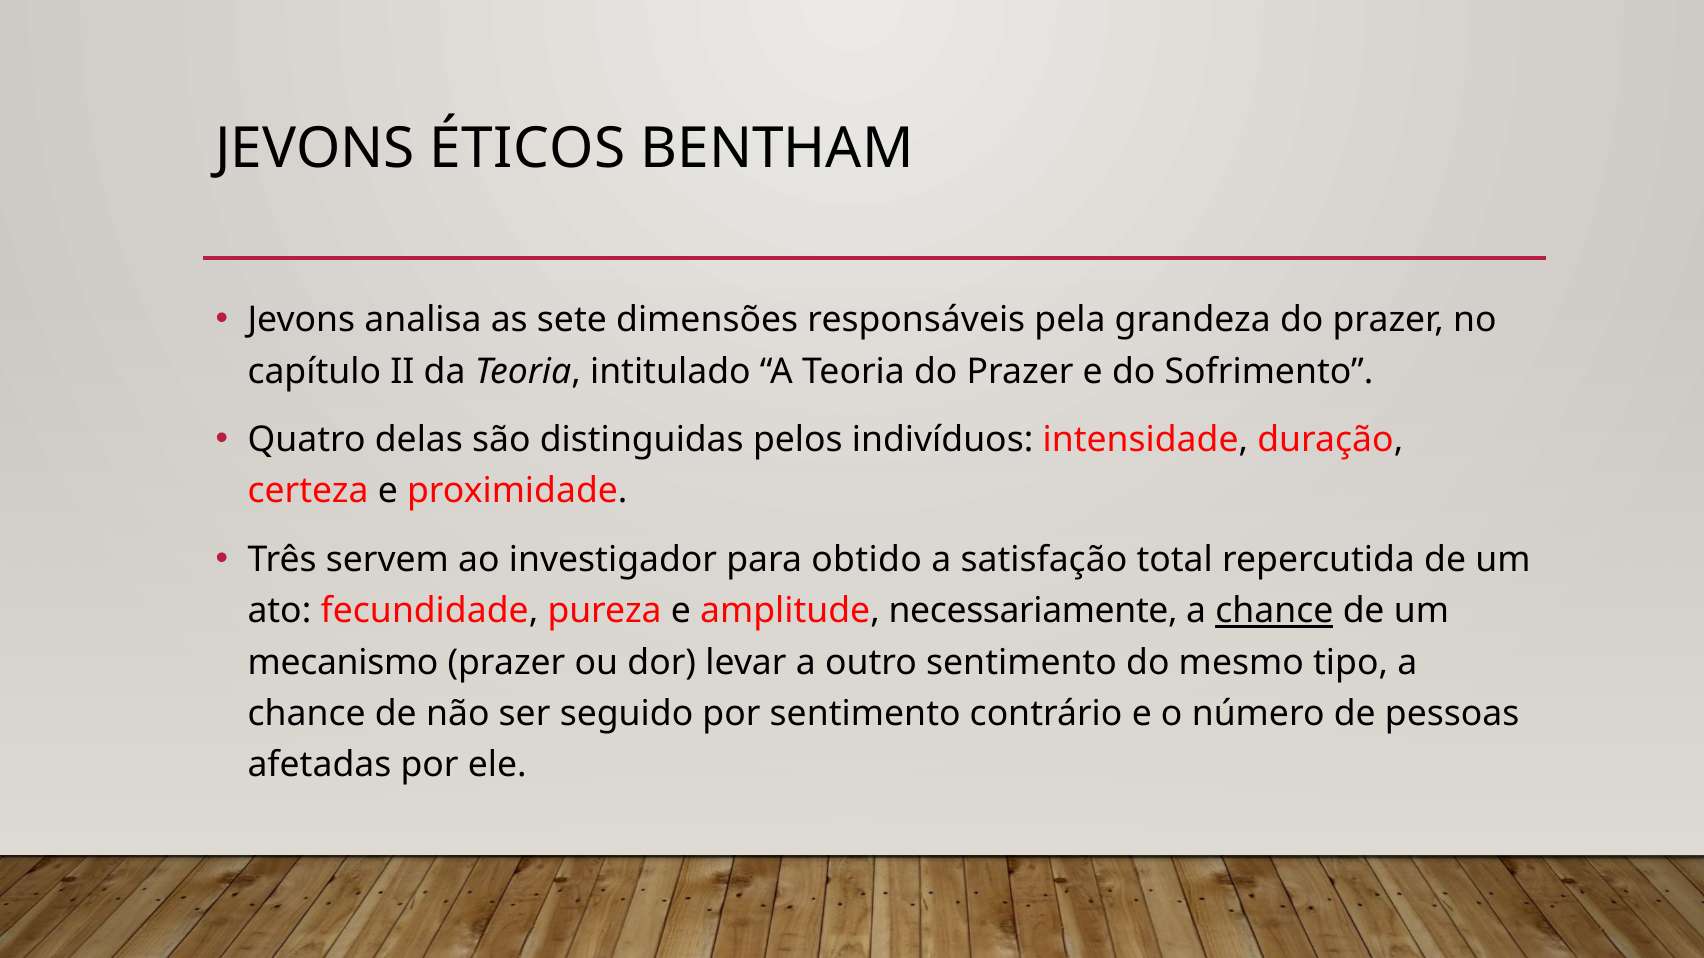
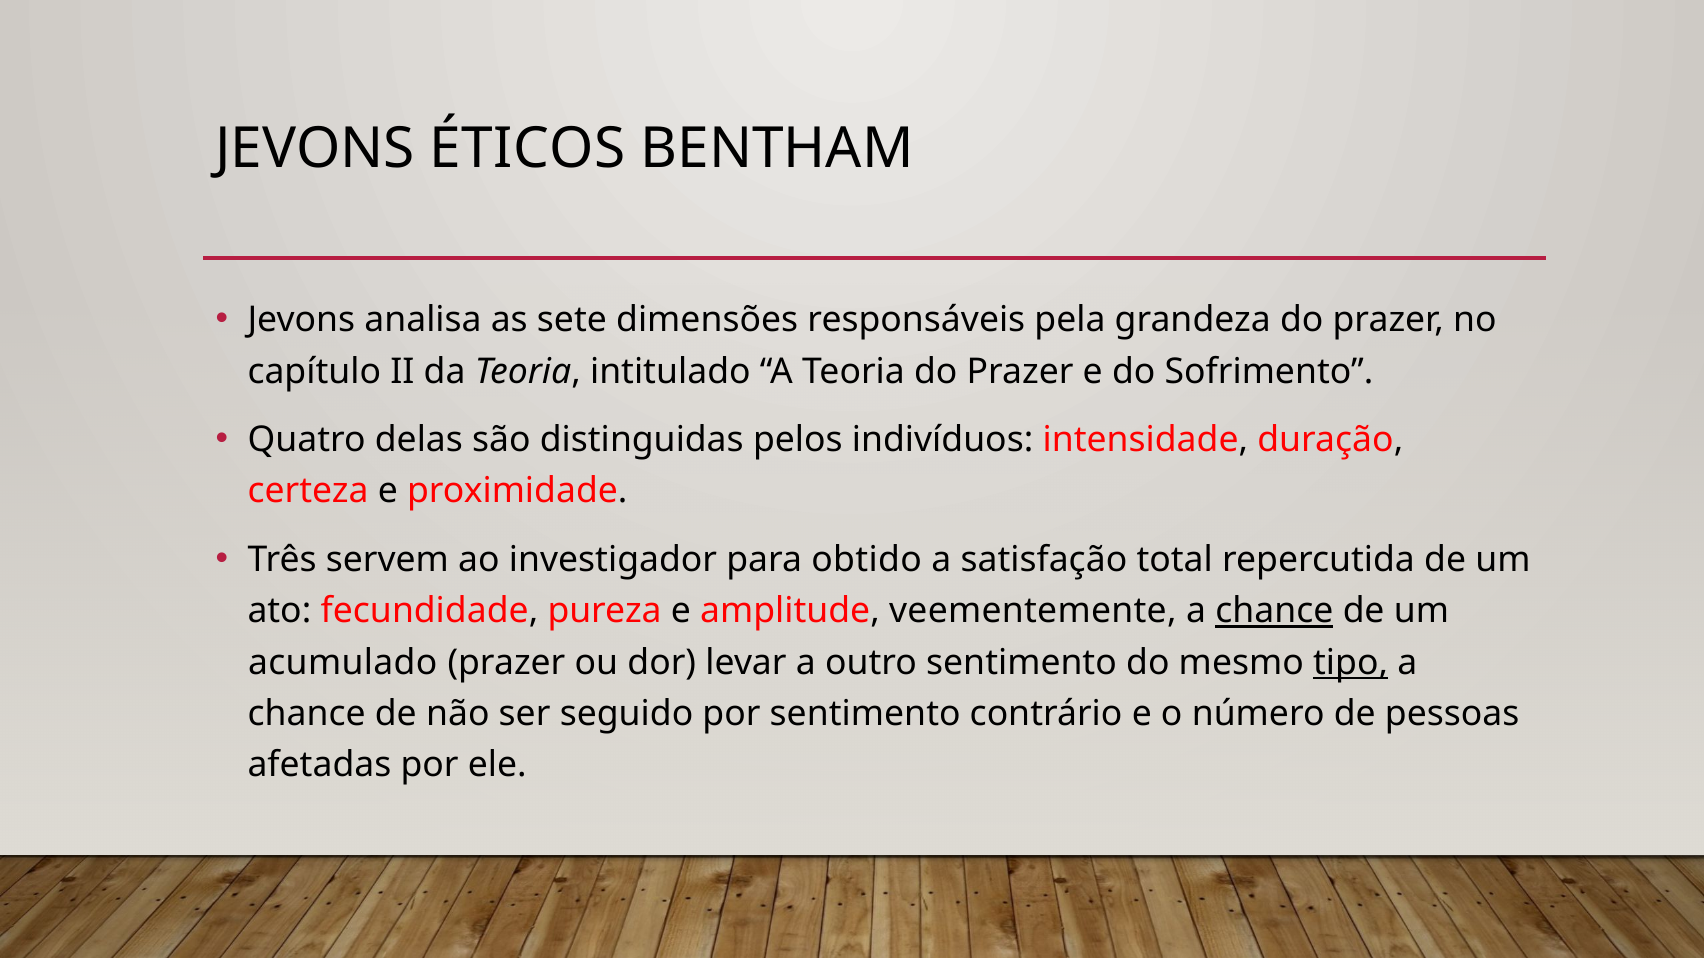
necessariamente: necessariamente -> veementemente
mecanismo: mecanismo -> acumulado
tipo underline: none -> present
